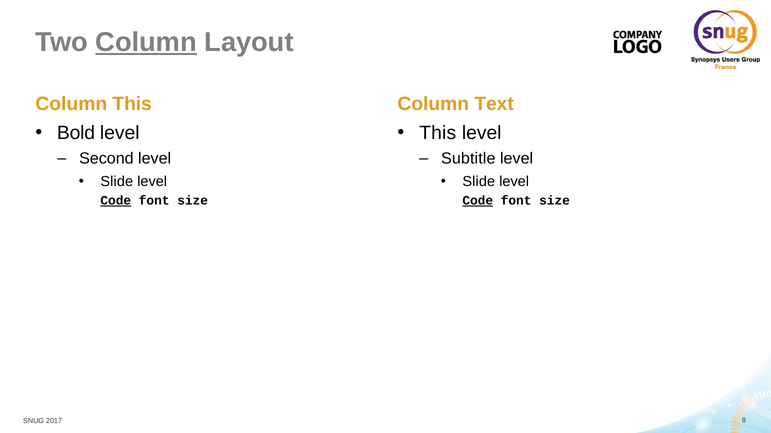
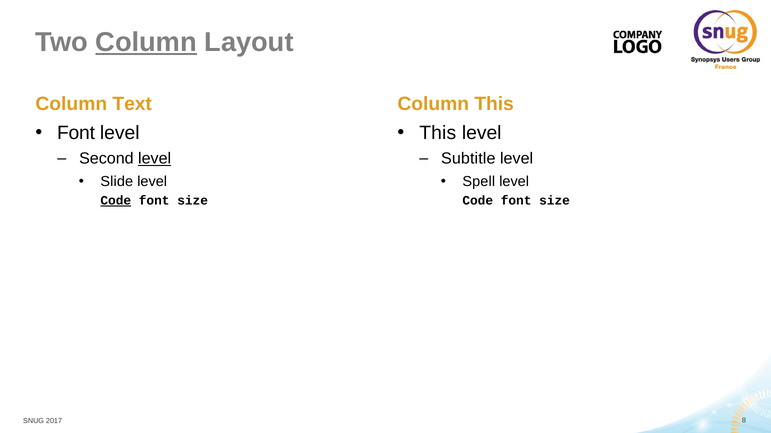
Column This: This -> Text
Column Text: Text -> This
Bold at (76, 133): Bold -> Font
level at (155, 159) underline: none -> present
Slide at (479, 182): Slide -> Spell
Code at (478, 201) underline: present -> none
